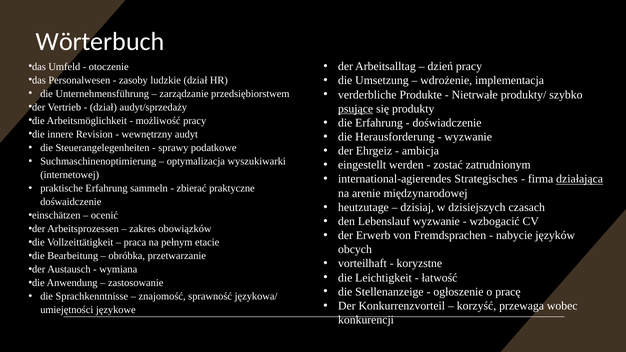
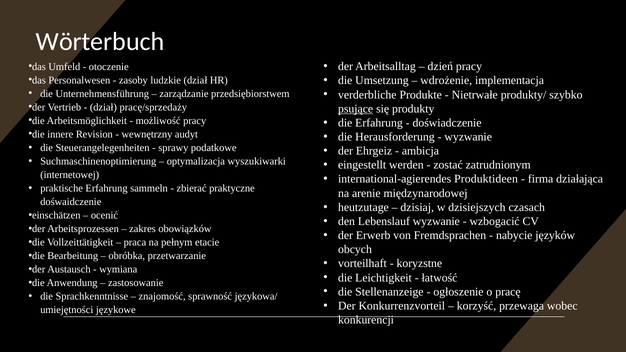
audyt/sprzedaży: audyt/sprzedaży -> pracę/sprzedaży
Strategisches: Strategisches -> Produktideen
działająca underline: present -> none
